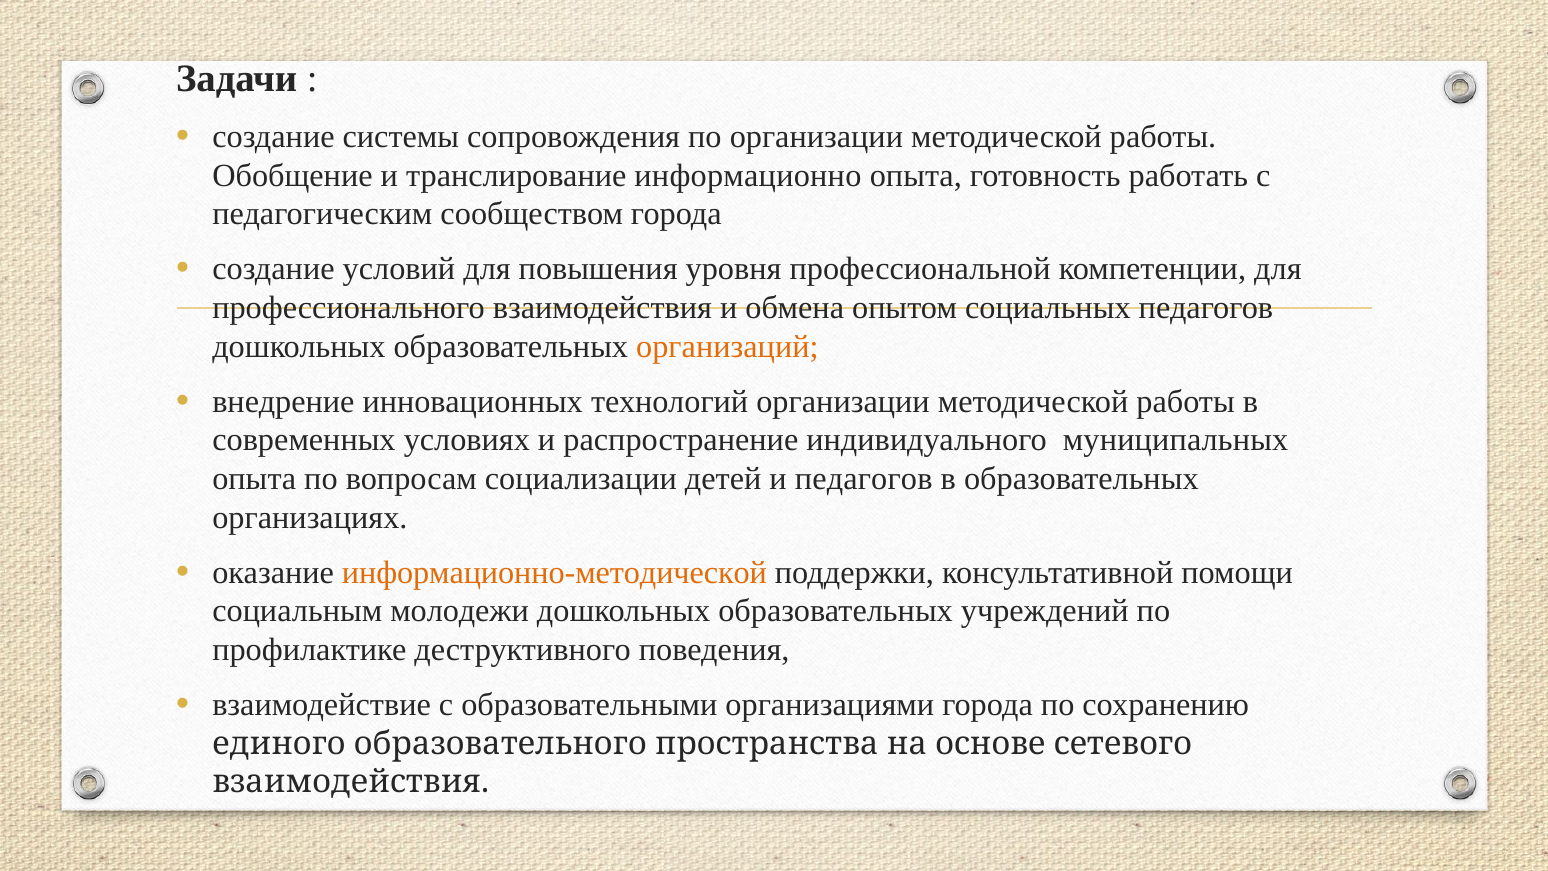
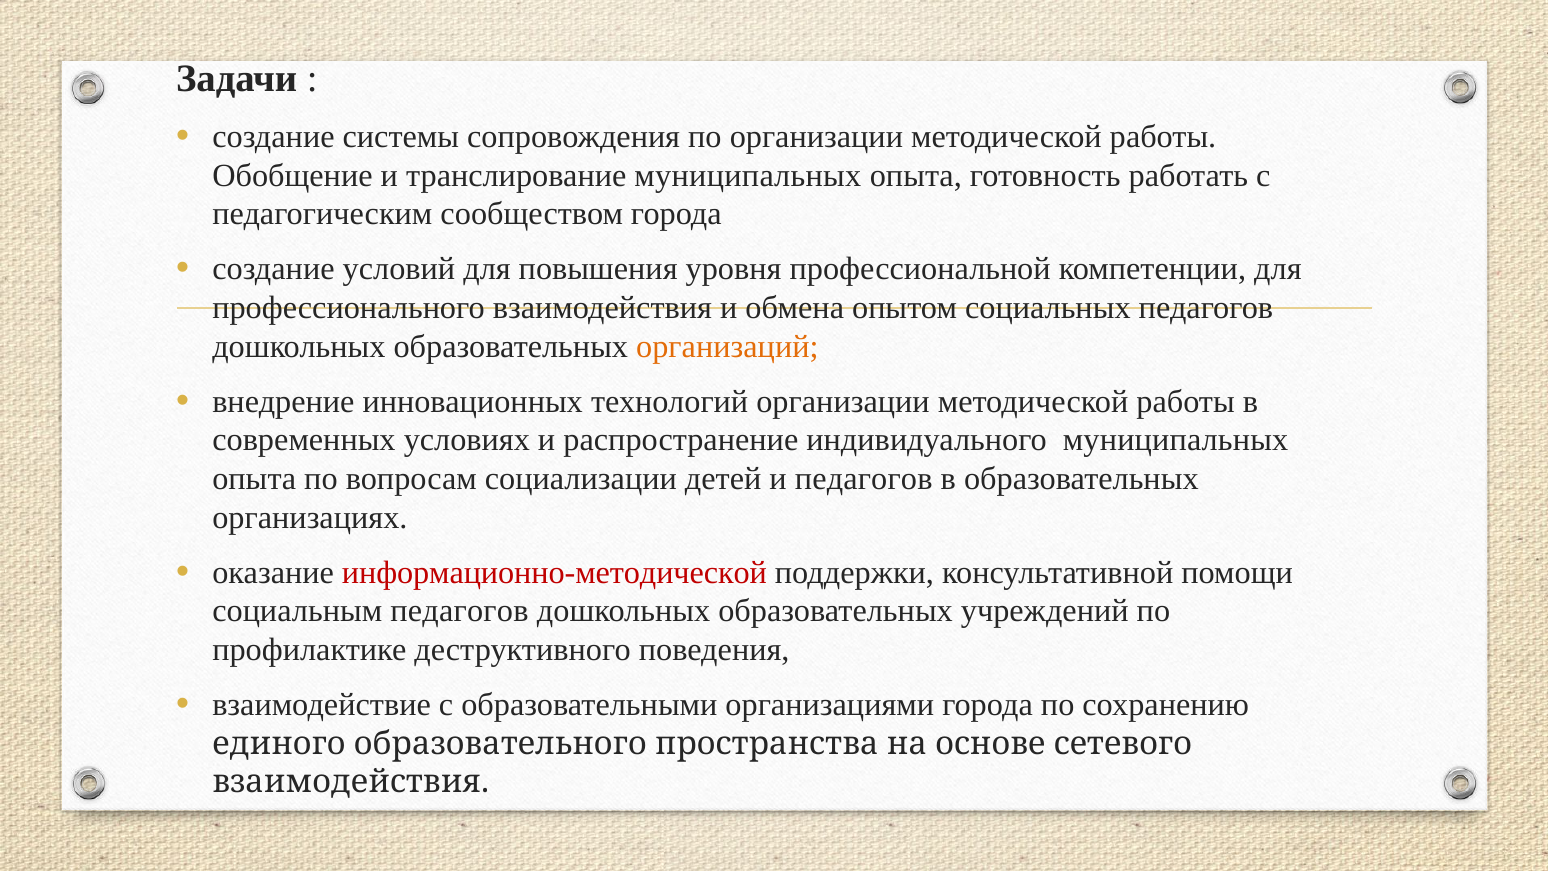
транслирование информационно: информационно -> муниципальных
информационно-методической colour: orange -> red
социальным молодежи: молодежи -> педагогов
